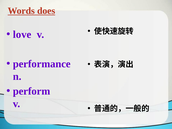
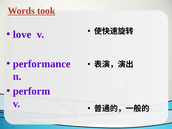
does: does -> took
